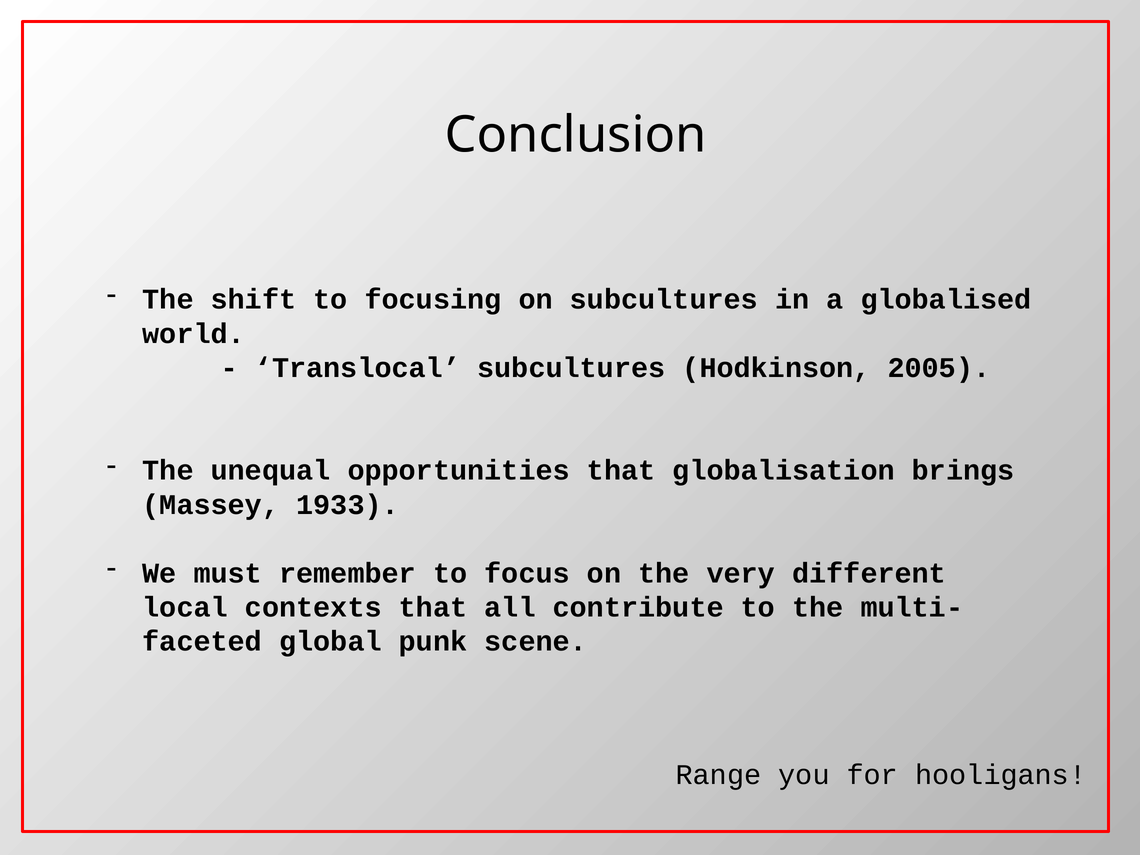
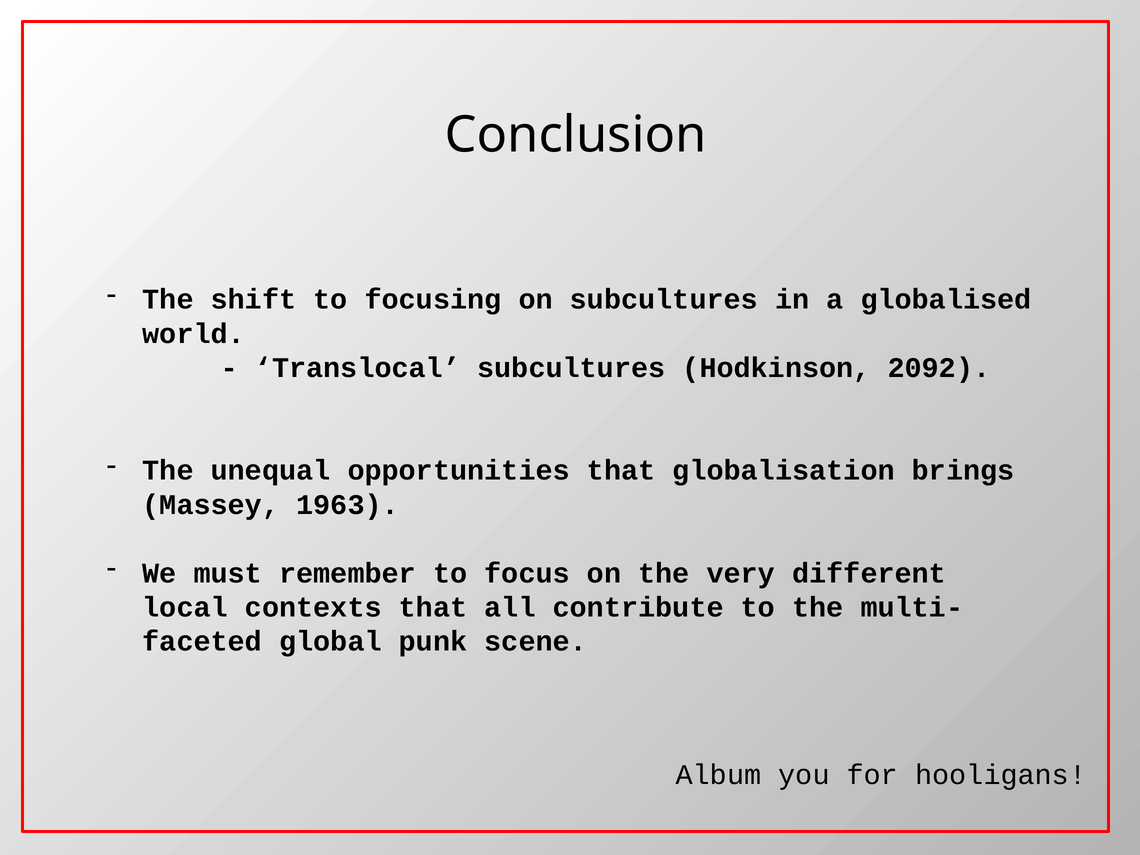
2005: 2005 -> 2092
1933: 1933 -> 1963
Range: Range -> Album
